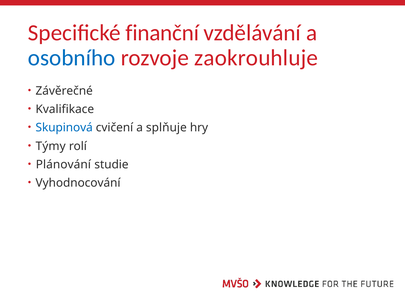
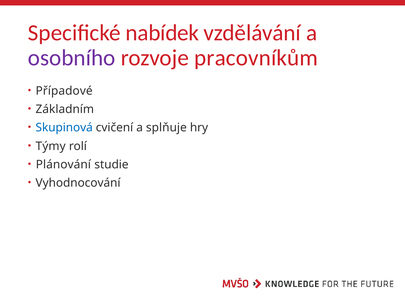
finanční: finanční -> nabídek
osobního colour: blue -> purple
zaokrouhluje: zaokrouhluje -> pracovníkům
Závěrečné: Závěrečné -> Případové
Kvalifikace: Kvalifikace -> Základním
